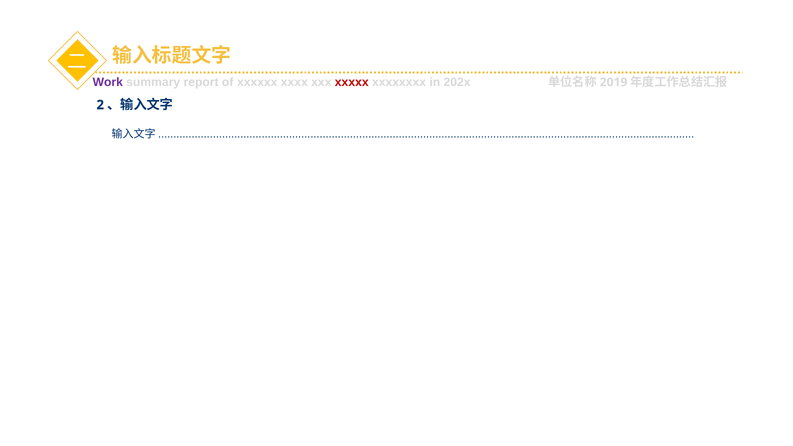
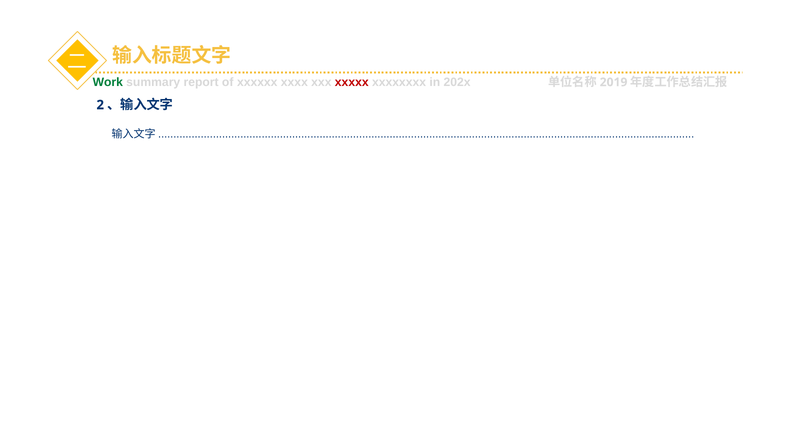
Work colour: purple -> green
